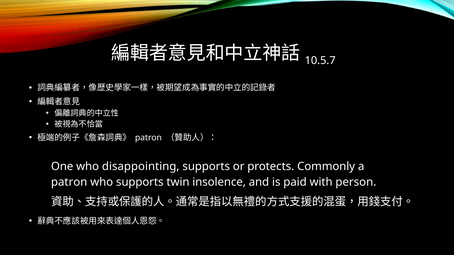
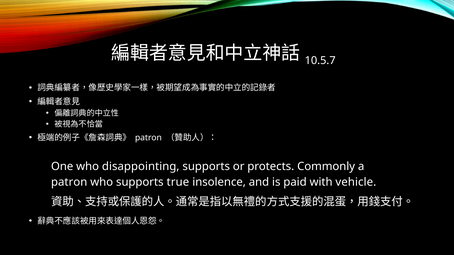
twin: twin -> true
person: person -> vehicle
